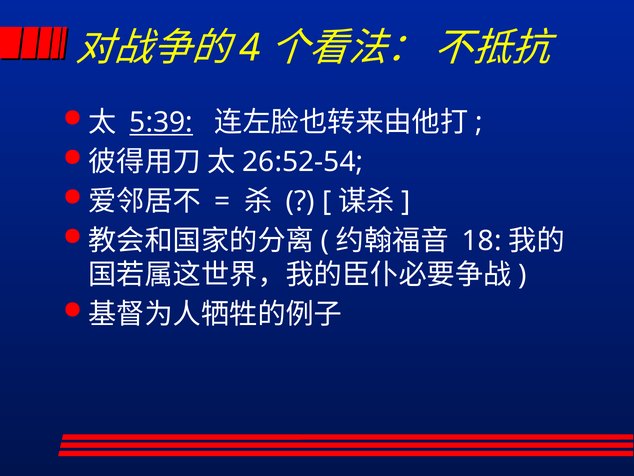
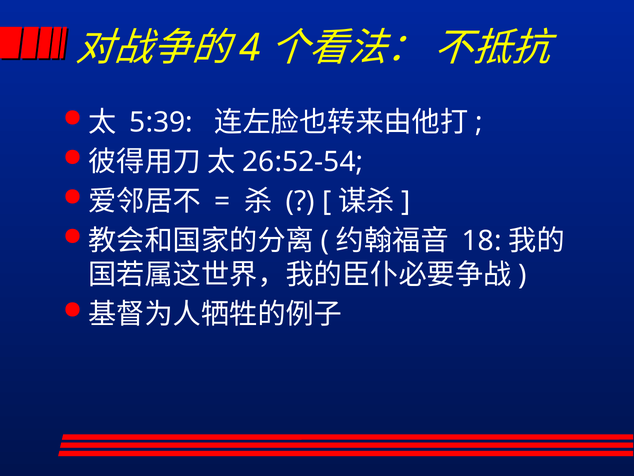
5:39 underline: present -> none
